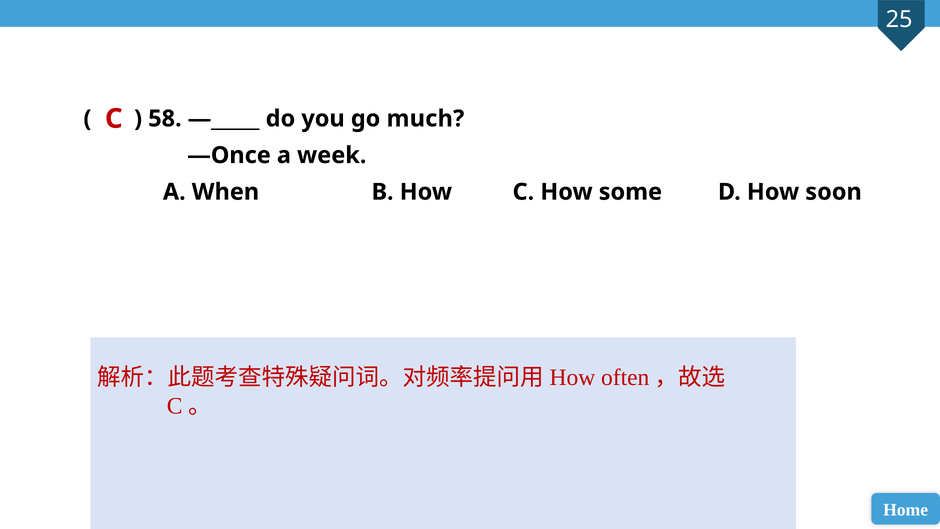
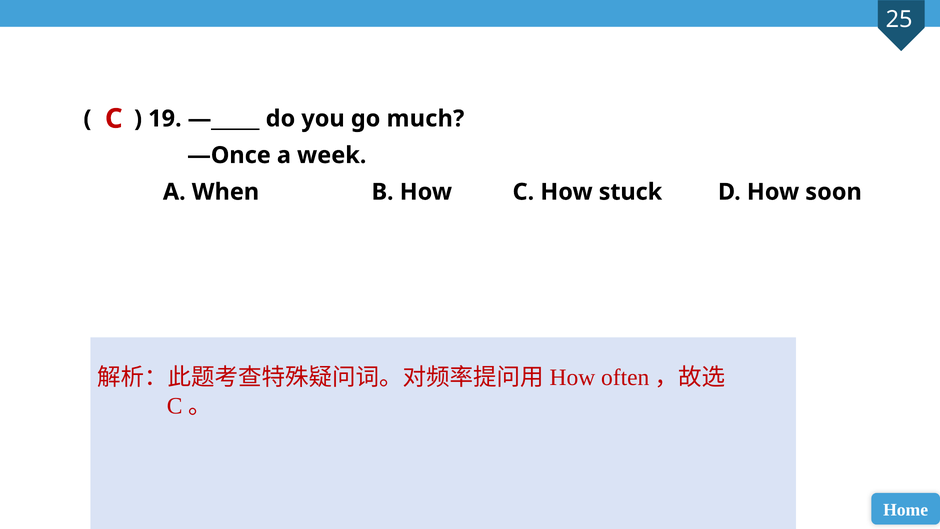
58: 58 -> 19
some: some -> stuck
